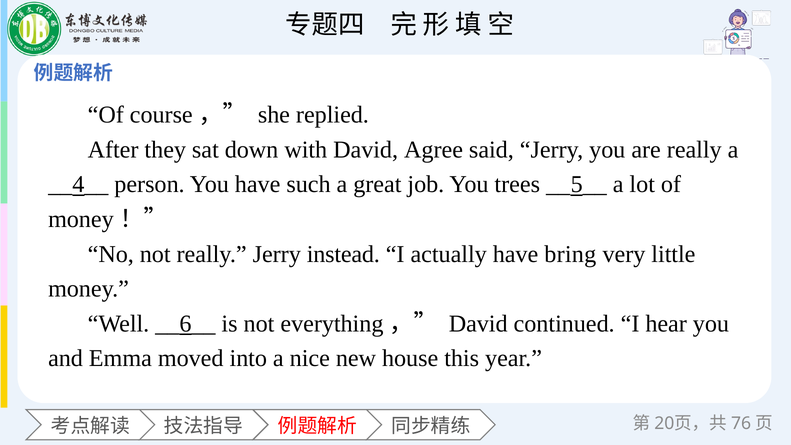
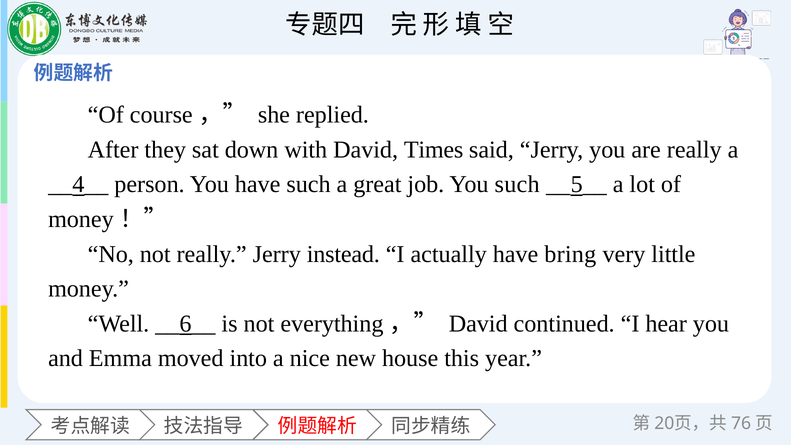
Agree: Agree -> Times
You trees: trees -> such
